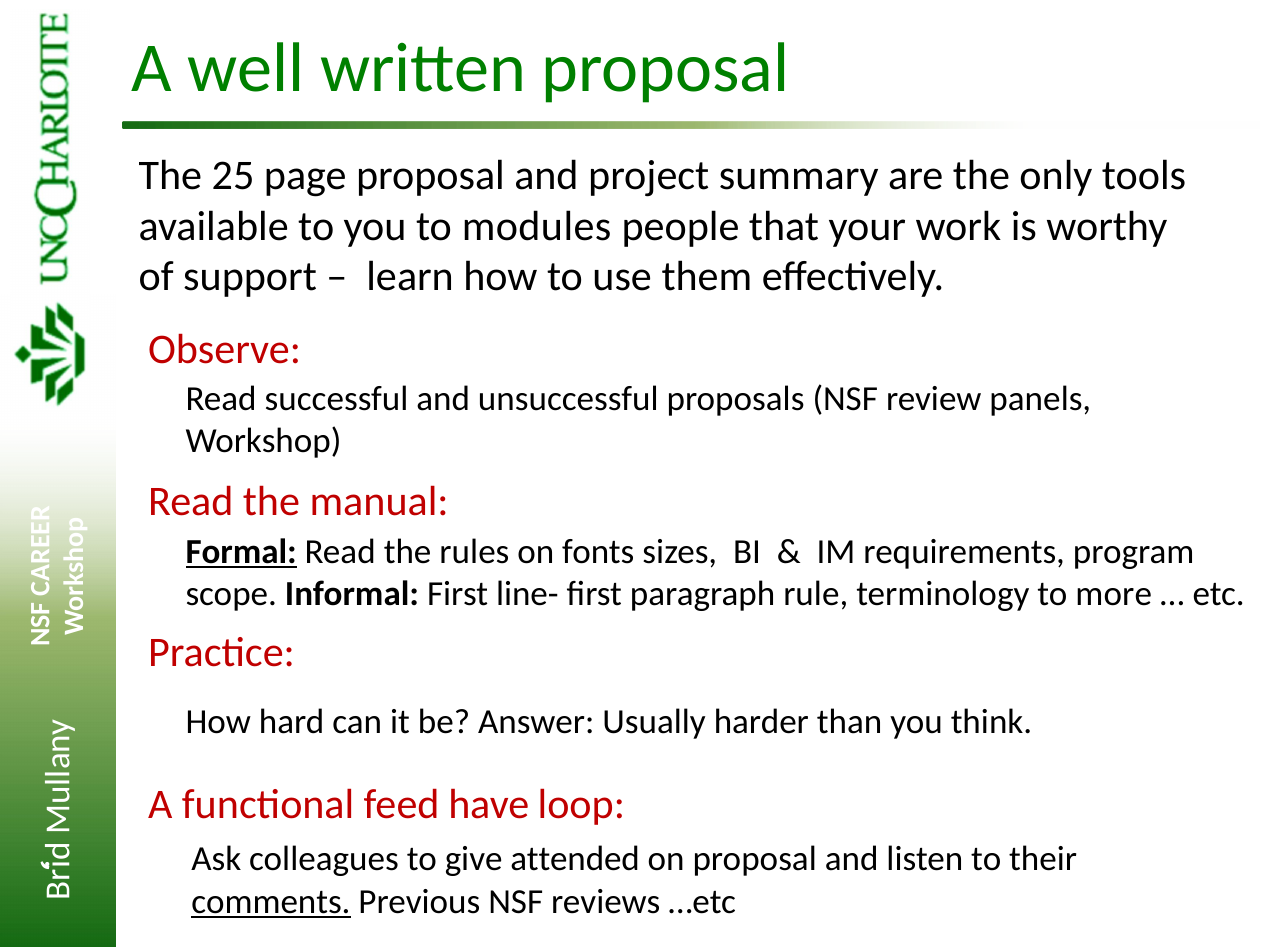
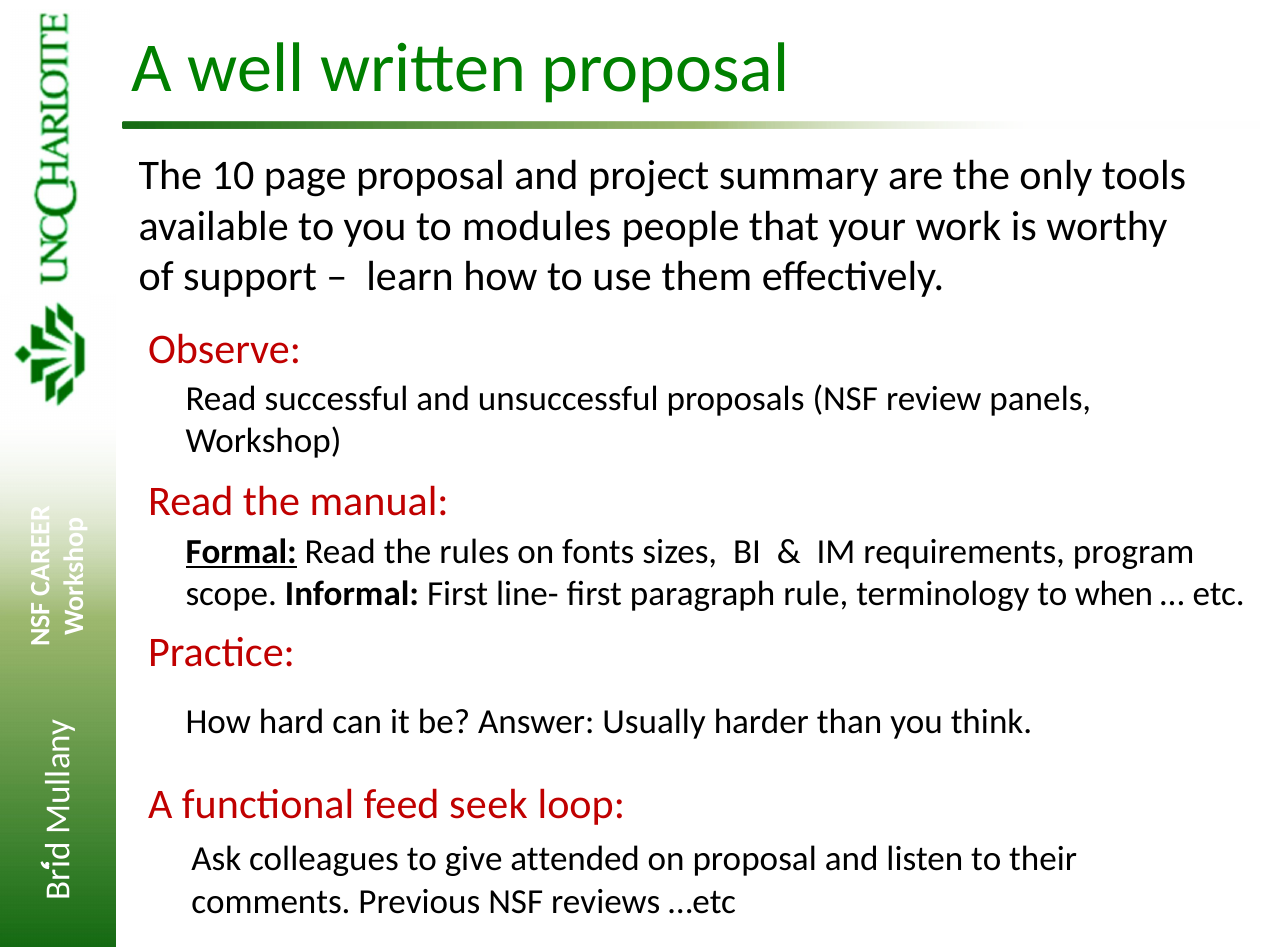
25: 25 -> 10
more: more -> when
have: have -> seek
comments underline: present -> none
